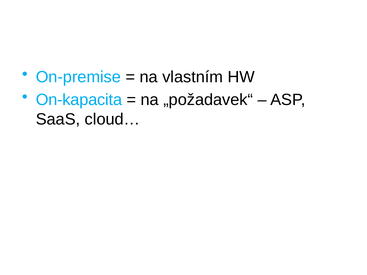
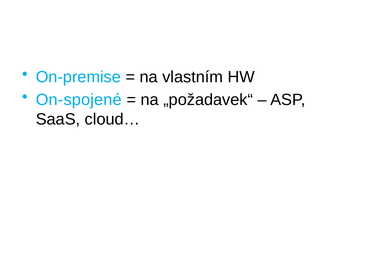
On-kapacita: On-kapacita -> On-spojené
